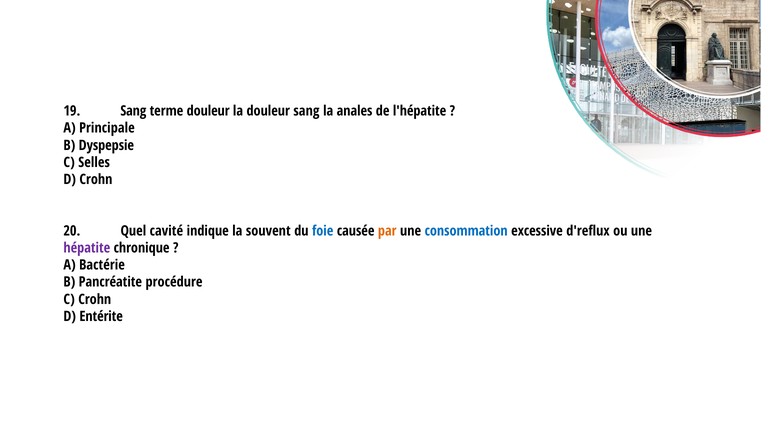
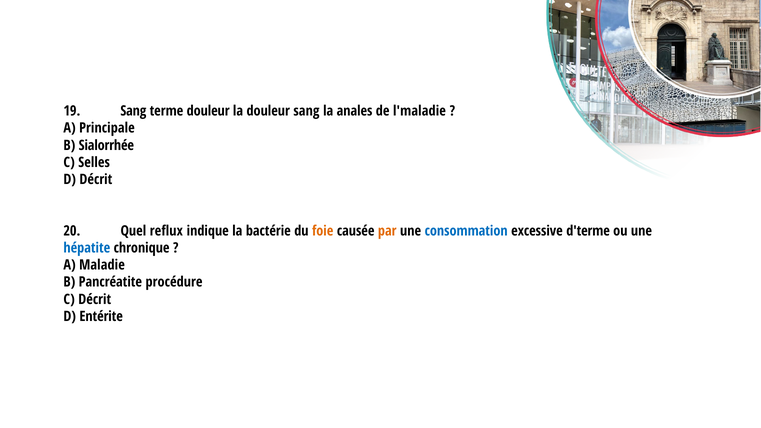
l'hépatite: l'hépatite -> l'maladie
Dyspepsie: Dyspepsie -> Sialorrhée
D Crohn: Crohn -> Décrit
cavité: cavité -> reflux
souvent: souvent -> bactérie
foie colour: blue -> orange
d'reflux: d'reflux -> d'terme
hépatite colour: purple -> blue
Bactérie: Bactérie -> Maladie
C Crohn: Crohn -> Décrit
